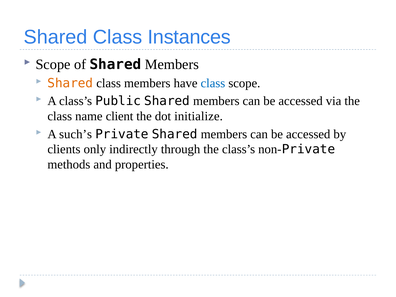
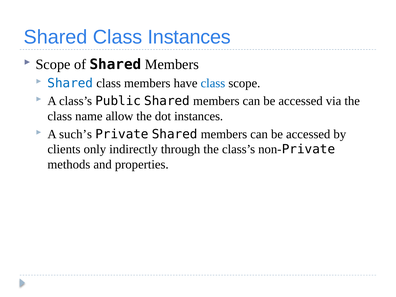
Shared at (70, 83) colour: orange -> blue
client: client -> allow
dot initialize: initialize -> instances
